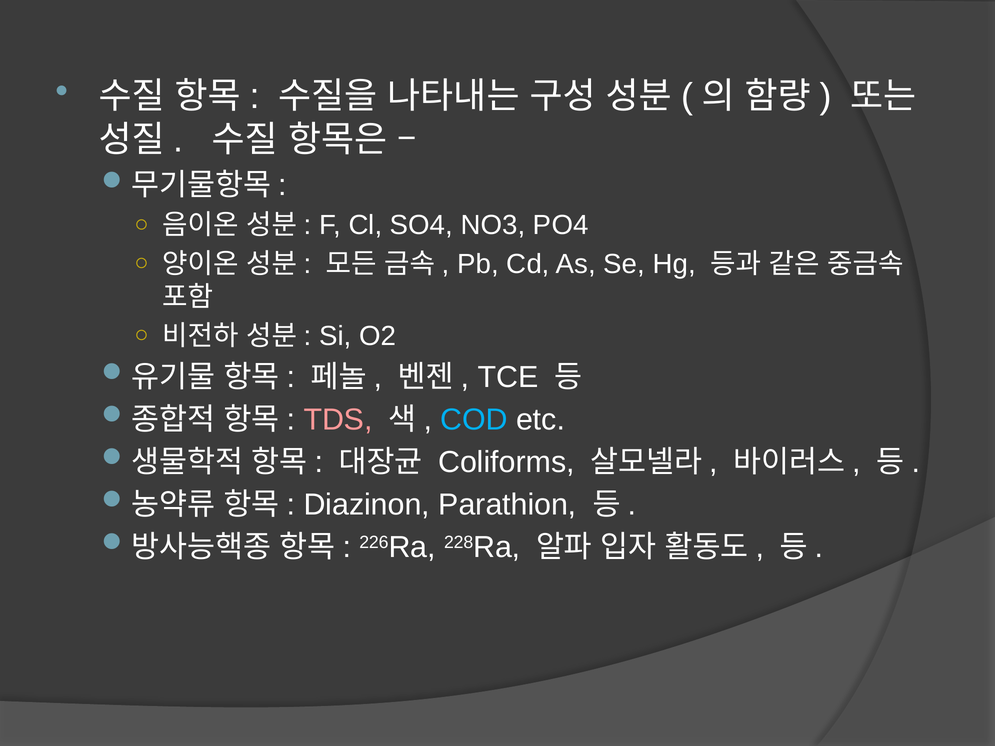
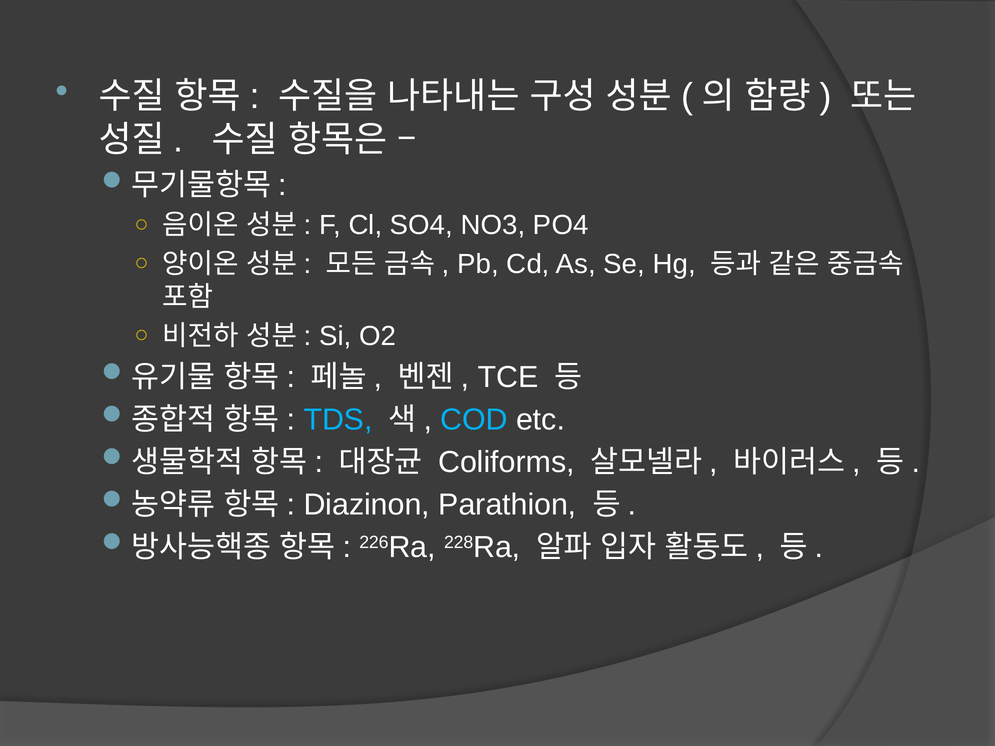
TDS colour: pink -> light blue
